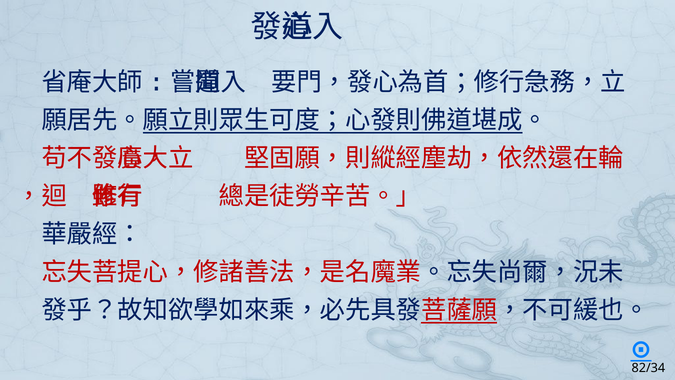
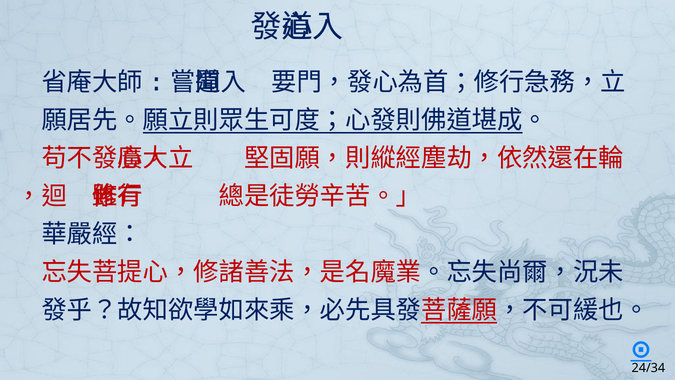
82/34: 82/34 -> 24/34
